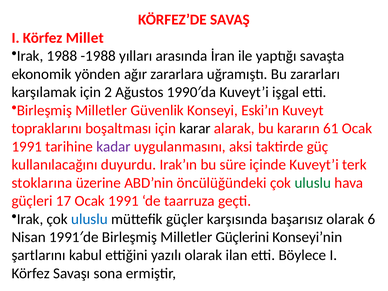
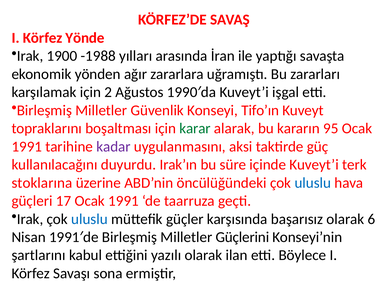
Millet: Millet -> Yönde
1988: 1988 -> 1900
Eski’ın: Eski’ın -> Tifo’ın
karar colour: black -> green
61: 61 -> 95
uluslu at (313, 183) colour: green -> blue
